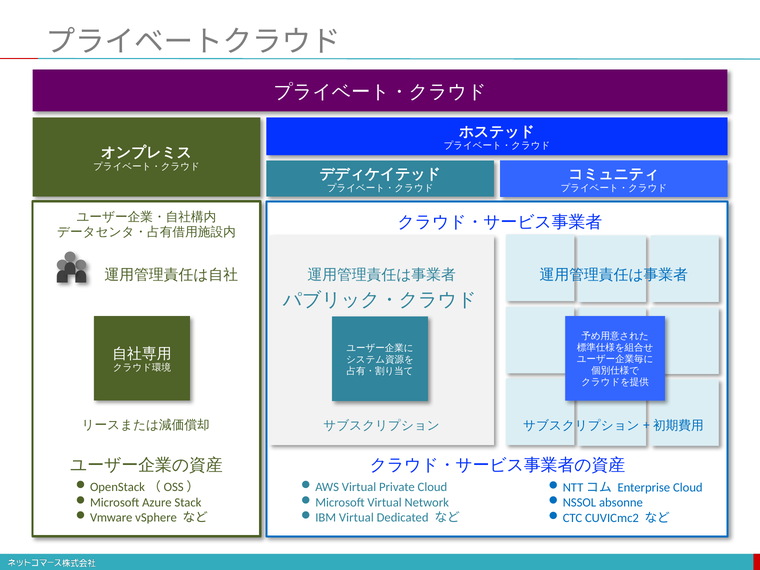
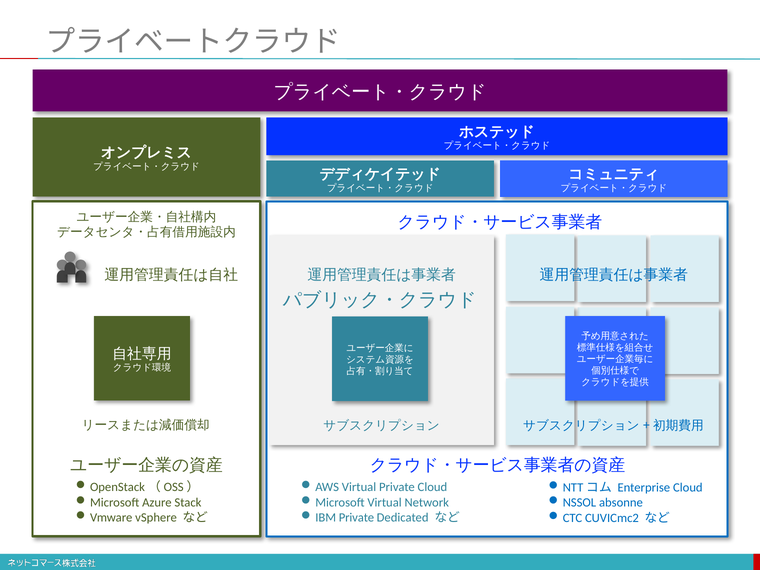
Virtual at (356, 518): Virtual -> Private
